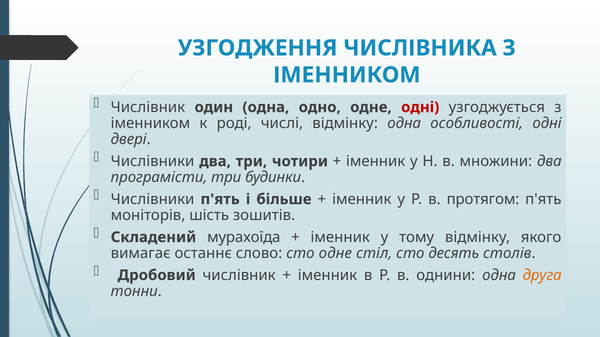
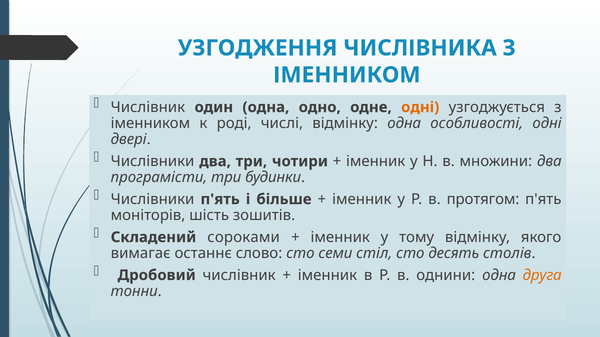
одні at (420, 107) colour: red -> orange
мурахоїда: мурахоїда -> сороками
сто одне: одне -> семи
